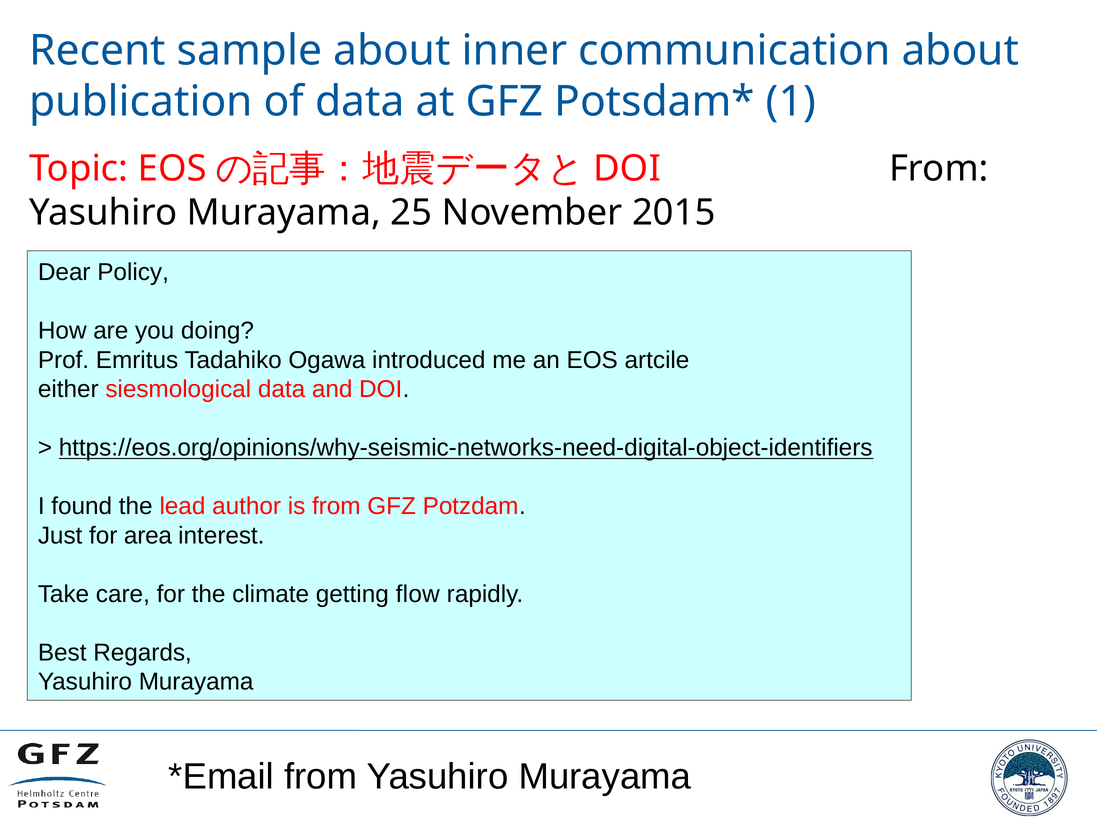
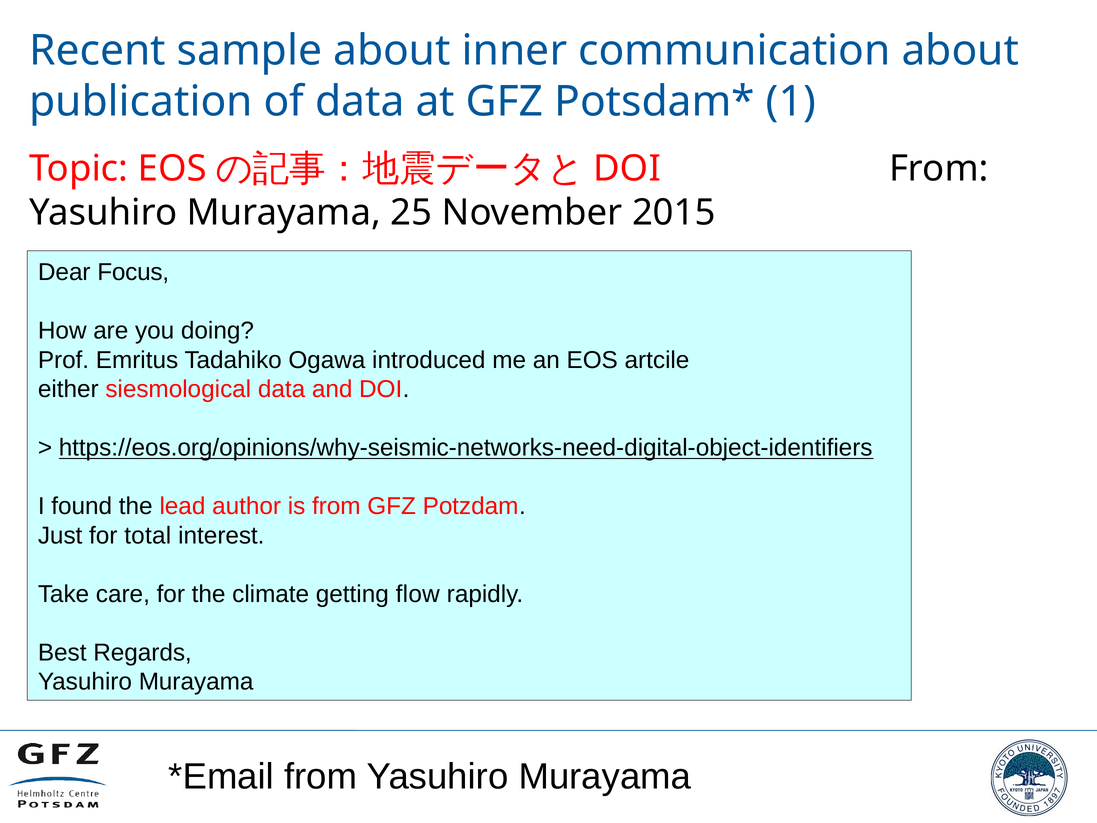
Policy: Policy -> Focus
area: area -> total
